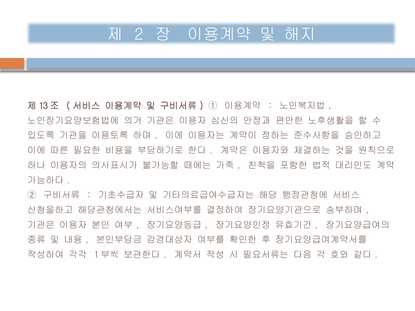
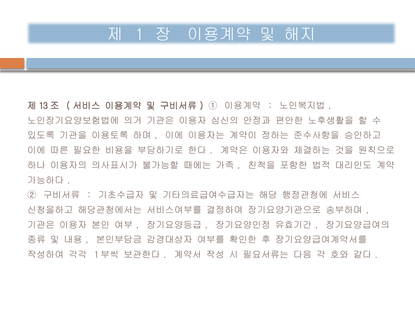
2: 2 -> 1
